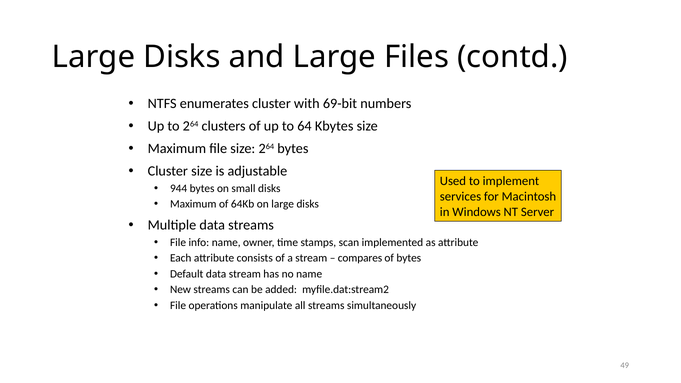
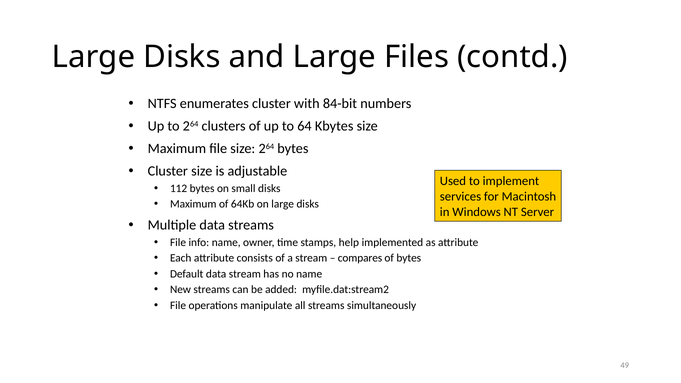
69-bit: 69-bit -> 84-bit
944: 944 -> 112
scan: scan -> help
